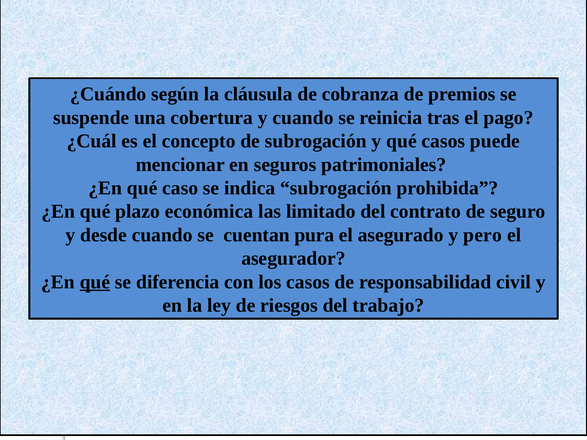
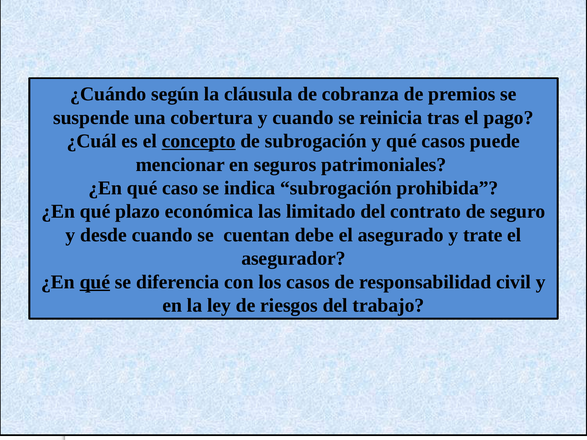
concepto underline: none -> present
pura: pura -> debe
pero: pero -> trate
